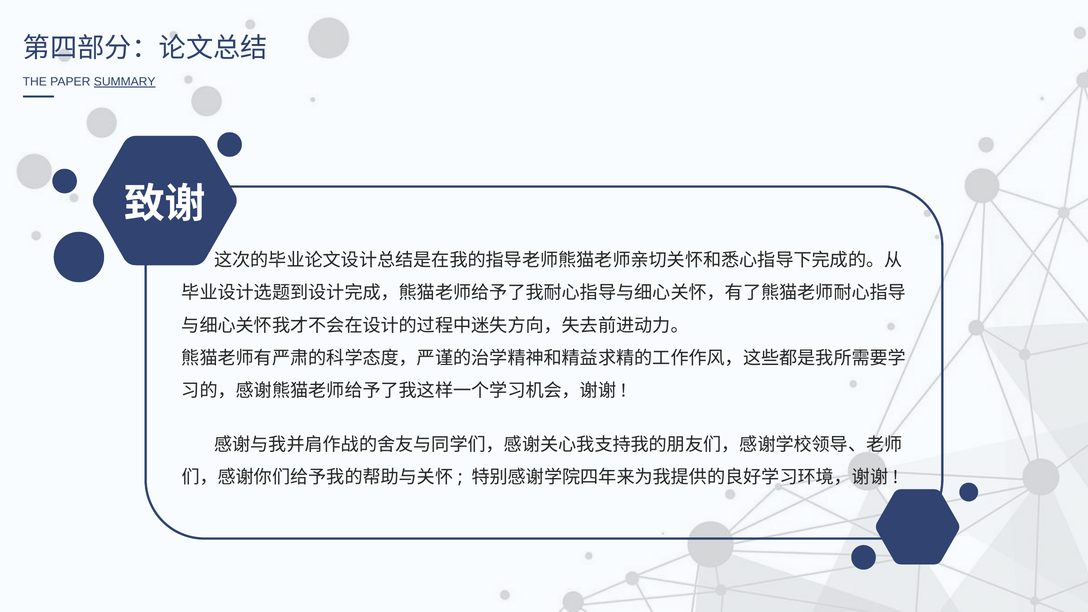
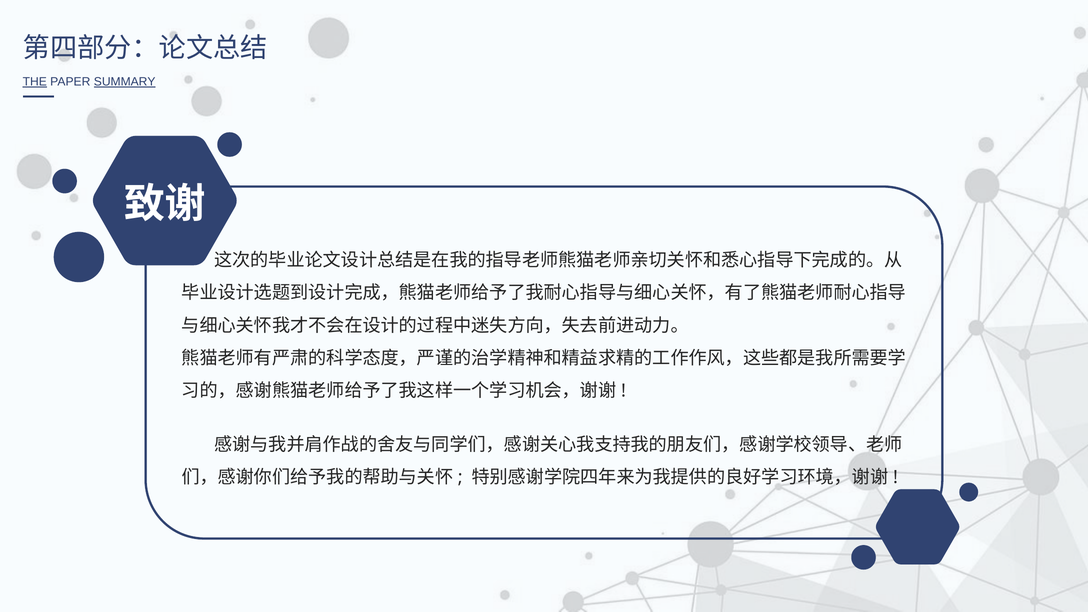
THE underline: none -> present
